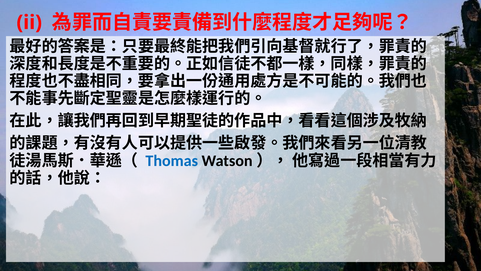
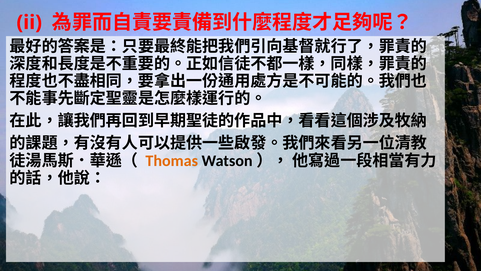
Thomas colour: blue -> orange
